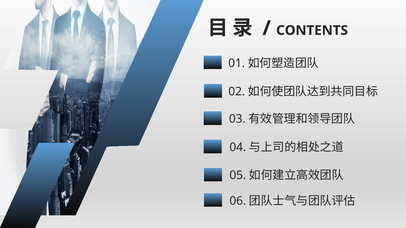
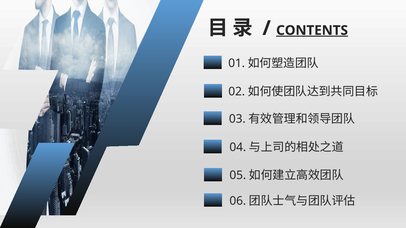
CONTENTS underline: none -> present
